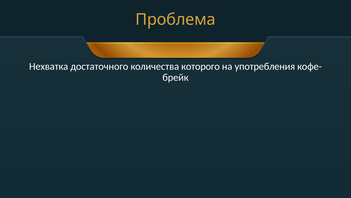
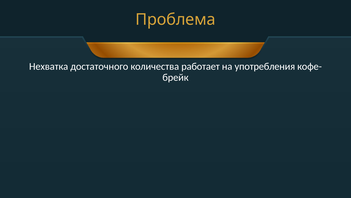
которого: которого -> работает
